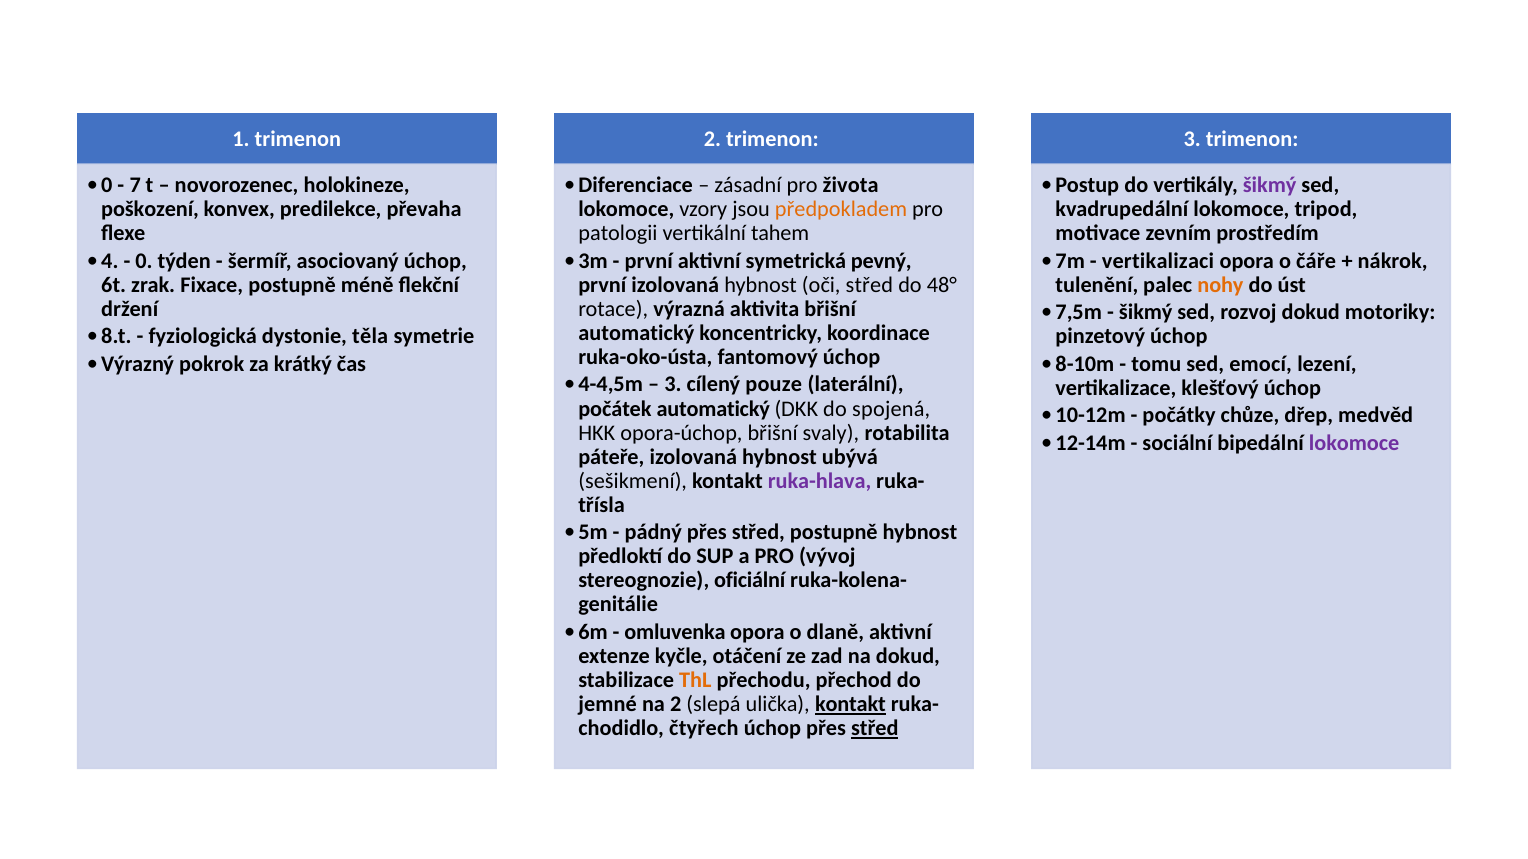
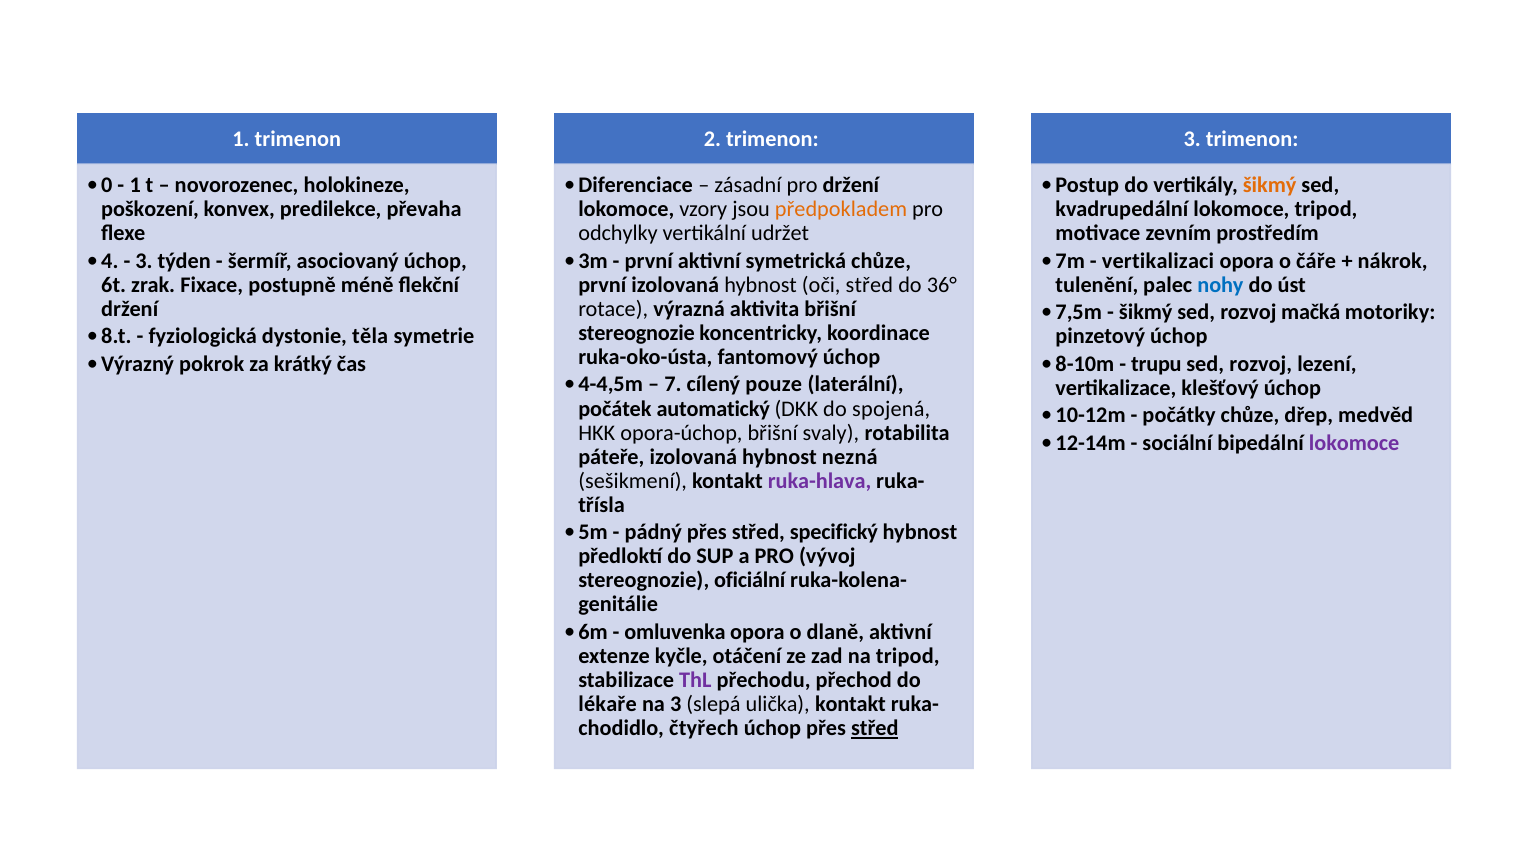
7 at (135, 185): 7 -> 1
pro života: života -> držení
šikmý at (1270, 185) colour: purple -> orange
patologii: patologii -> odchylky
tahem: tahem -> udržet
0 at (144, 261): 0 -> 3
symetrická pevný: pevný -> chůze
48°: 48° -> 36°
nohy colour: orange -> blue
rozvoj dokud: dokud -> mačká
automatický at (636, 333): automatický -> stereognozie
tomu: tomu -> trupu
emocí at (1261, 364): emocí -> rozvoj
3 at (673, 385): 3 -> 7
ubývá: ubývá -> nezná
střed postupně: postupně -> specifický
na dokud: dokud -> tripod
ThL colour: orange -> purple
jemné: jemné -> lékaře
na 2: 2 -> 3
kontakt at (850, 705) underline: present -> none
